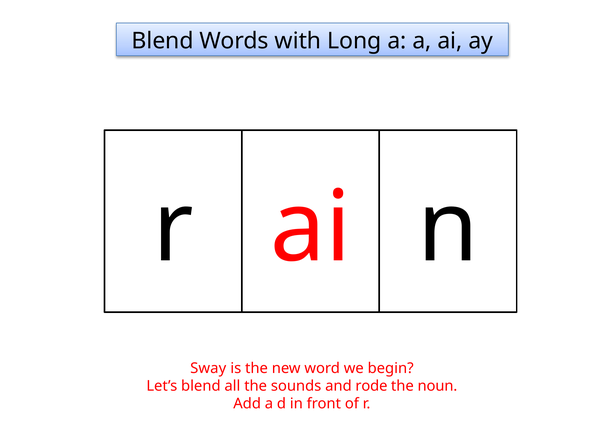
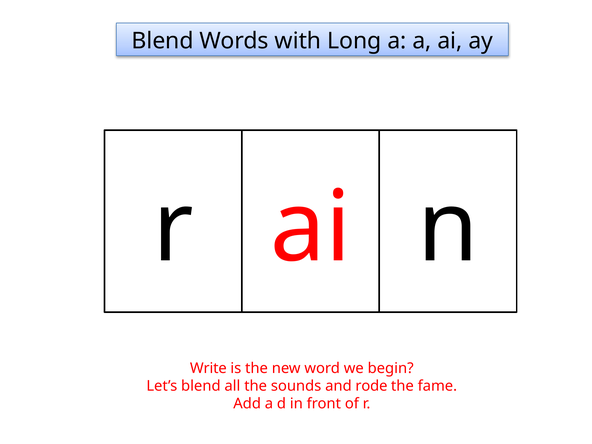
Sway: Sway -> Write
noun: noun -> fame
